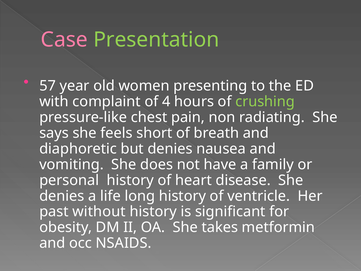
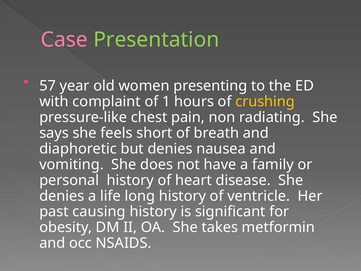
4: 4 -> 1
crushing colour: light green -> yellow
without: without -> causing
